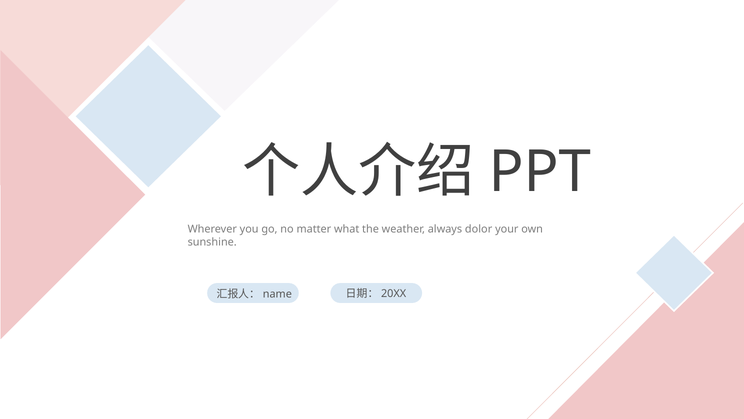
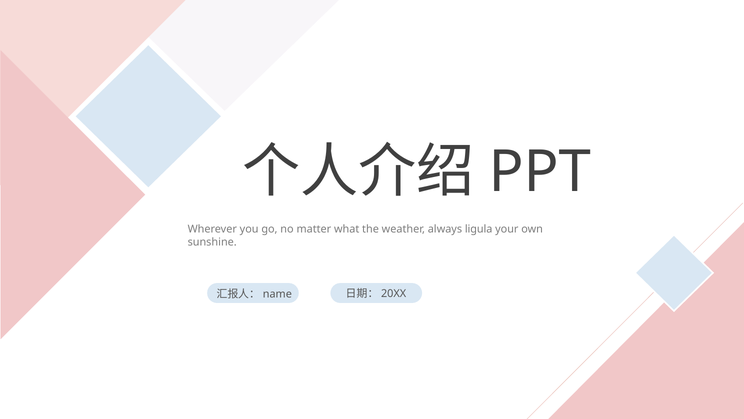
dolor: dolor -> ligula
